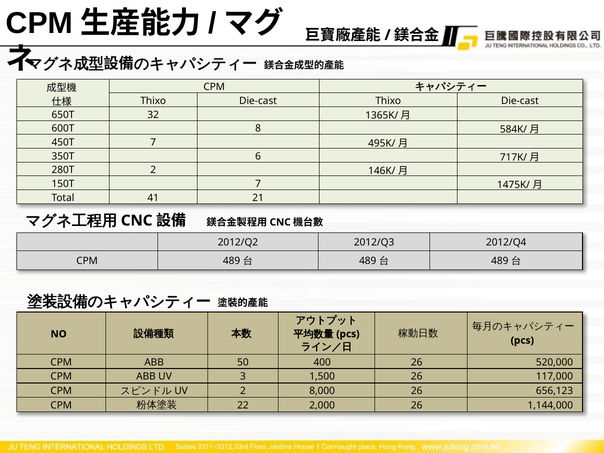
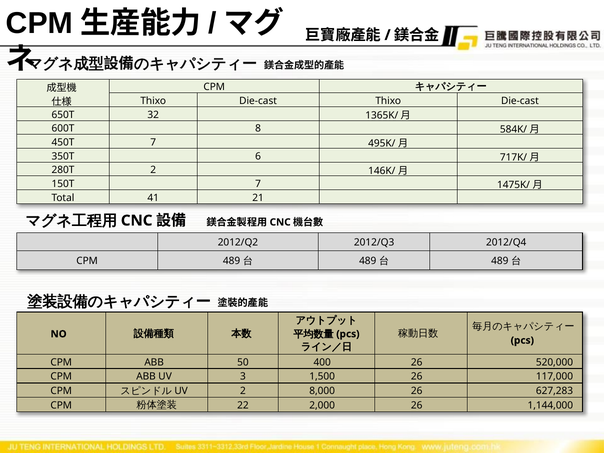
656,123: 656,123 -> 627,283
